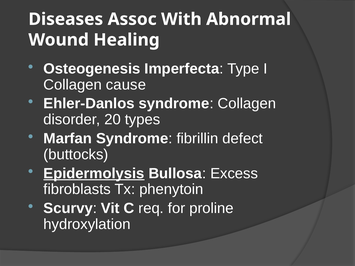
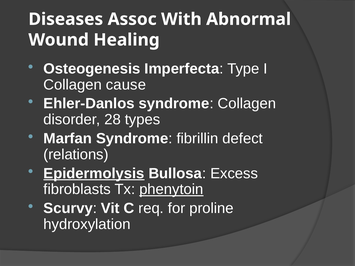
20: 20 -> 28
buttocks: buttocks -> relations
phenytoin underline: none -> present
